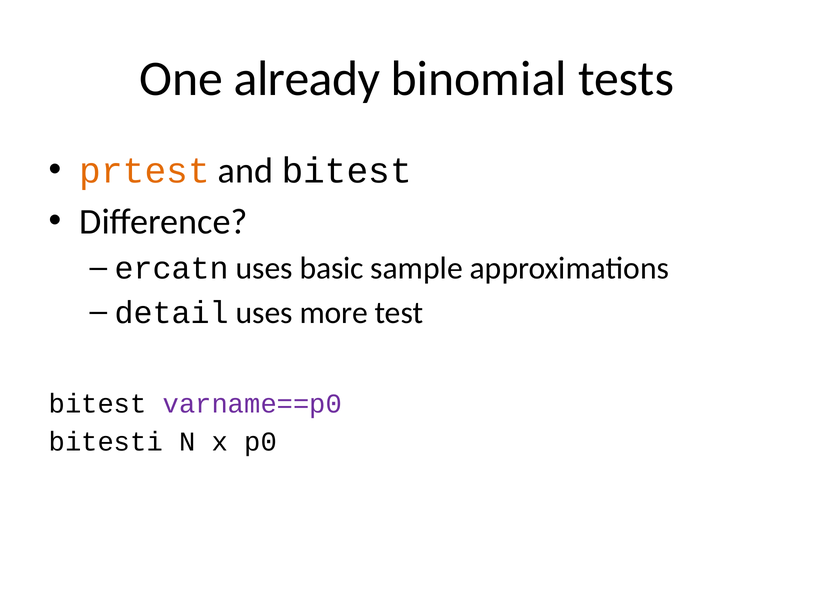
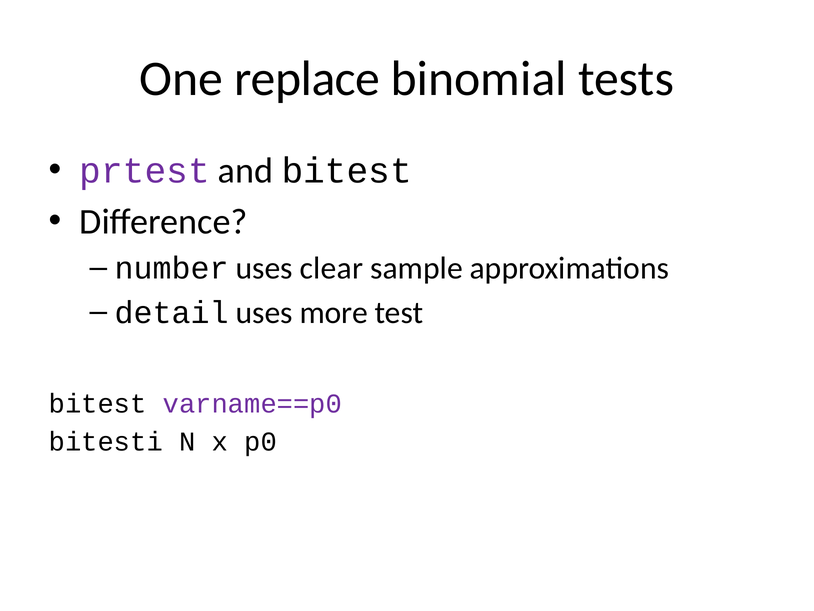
already: already -> replace
prtest colour: orange -> purple
ercatn: ercatn -> number
basic: basic -> clear
